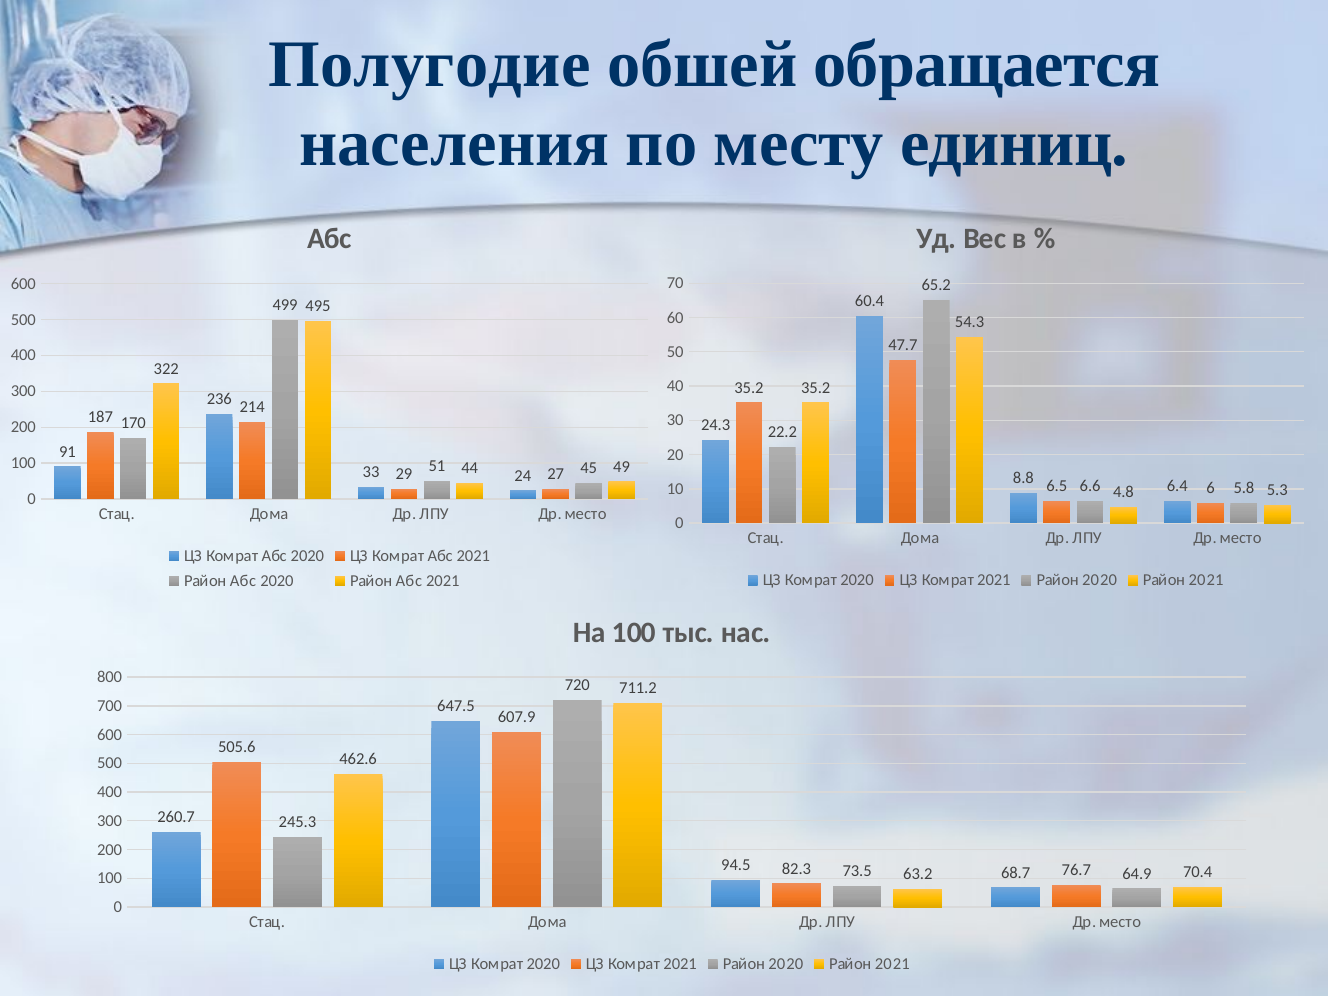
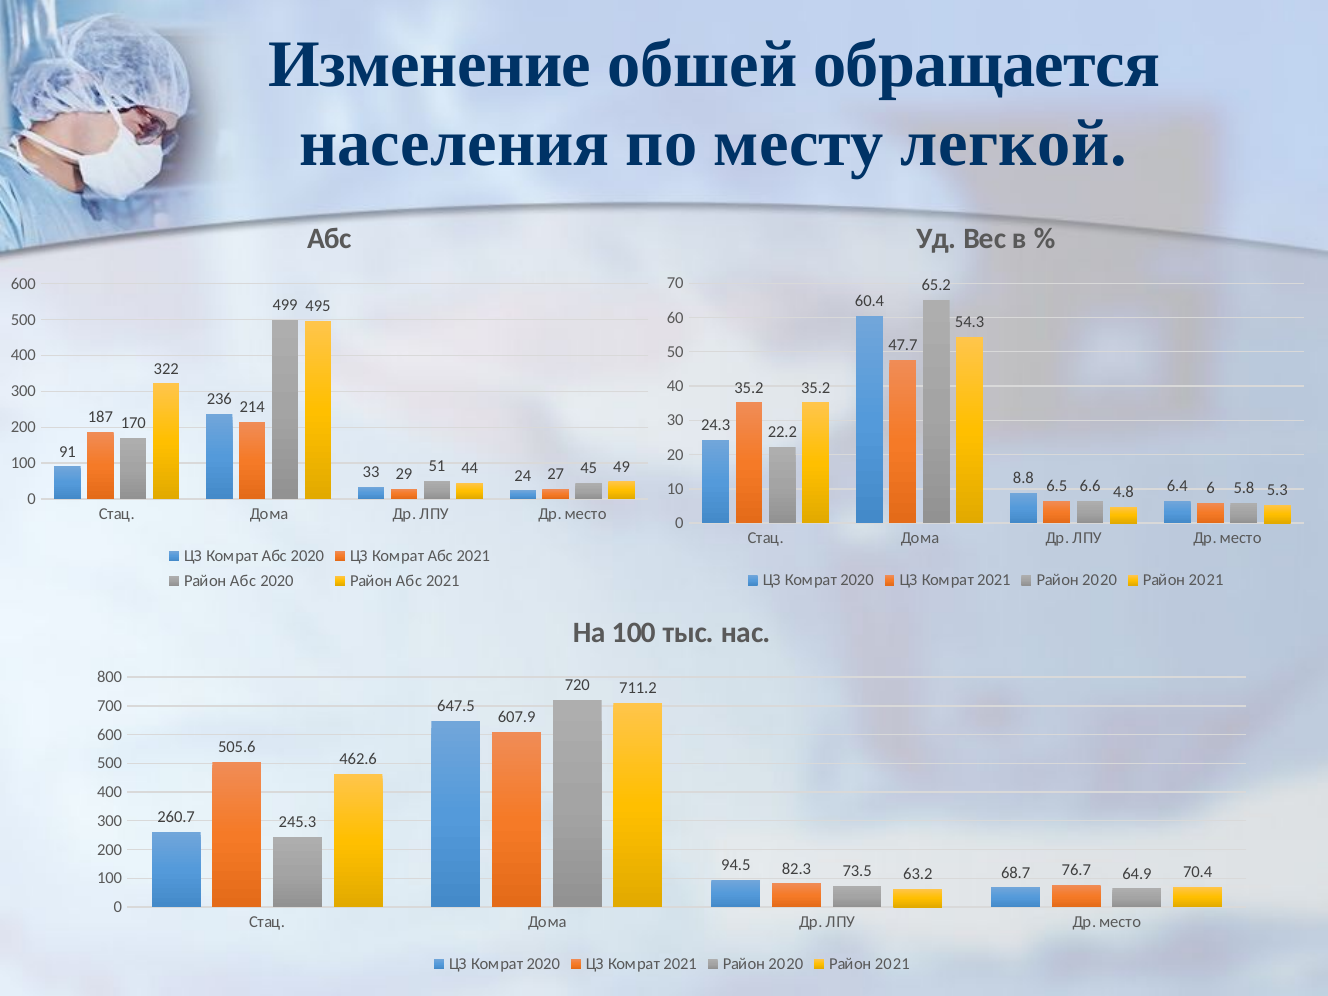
Полугодие: Полугодие -> Изменение
единиц: единиц -> легкой
